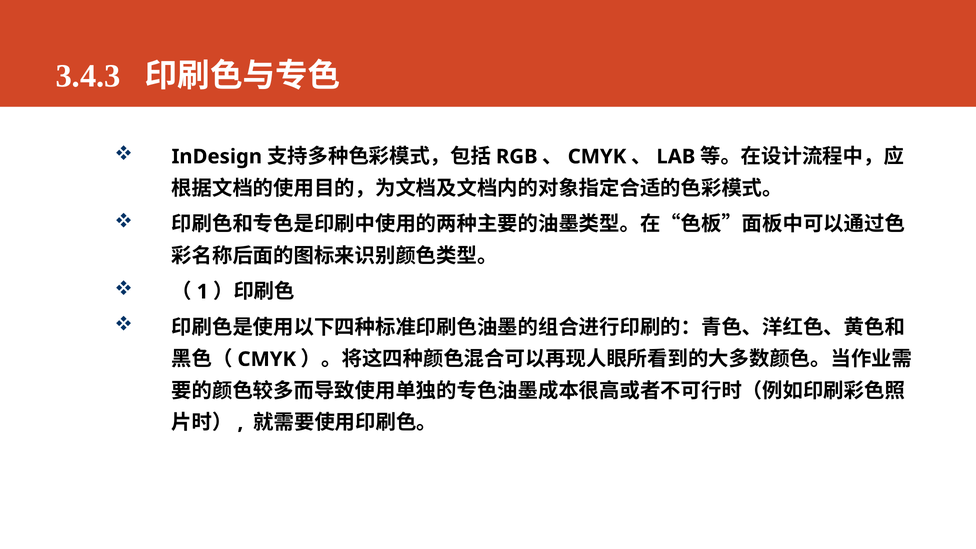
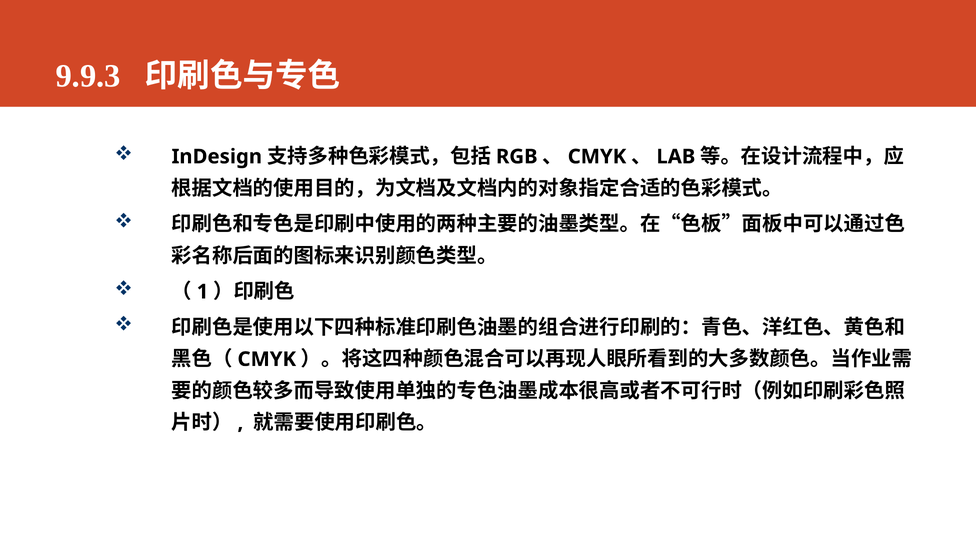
3.4.3: 3.4.3 -> 9.9.3
